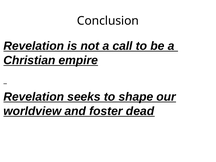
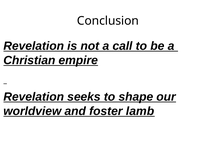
dead: dead -> lamb
